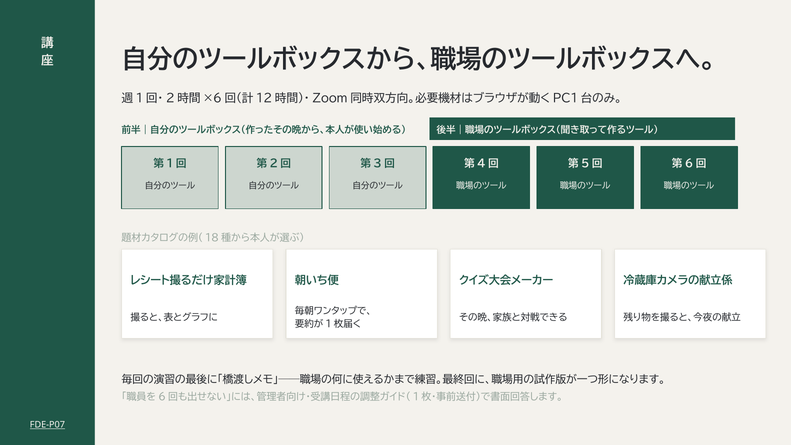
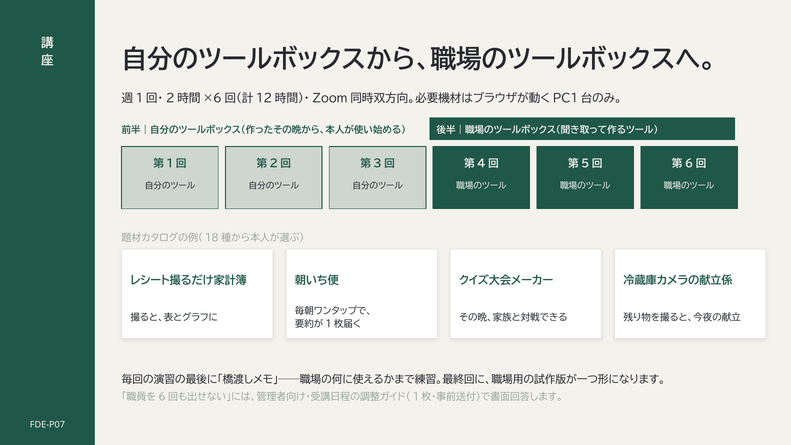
FDE-P07 underline: present -> none
